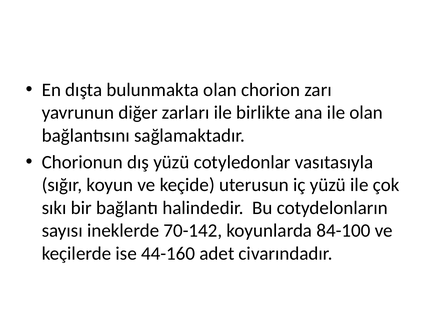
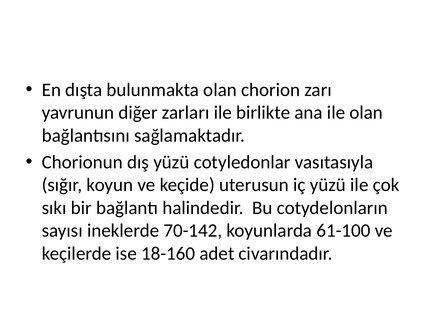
84-100: 84-100 -> 61-100
44-160: 44-160 -> 18-160
